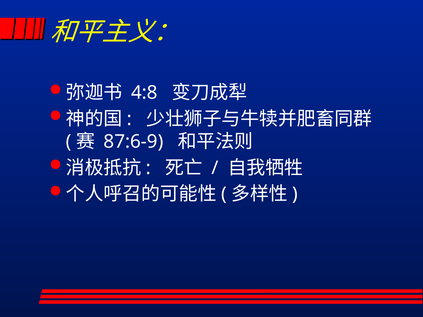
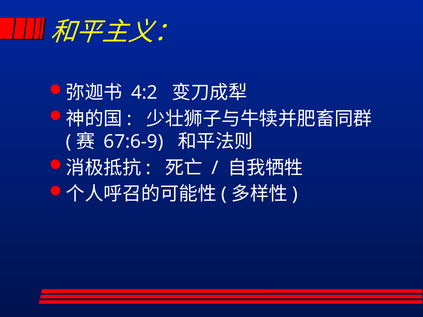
4:8: 4:8 -> 4:2
87:6-9: 87:6-9 -> 67:6-9
